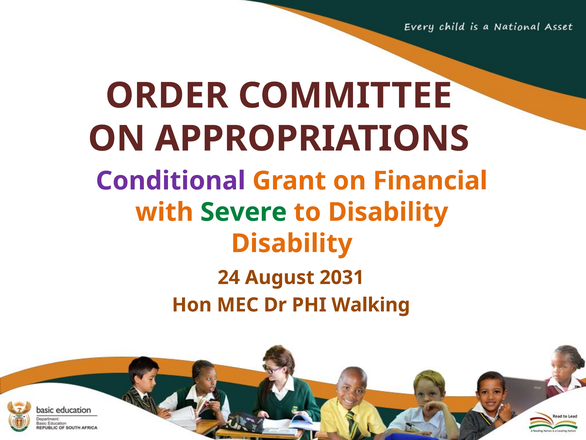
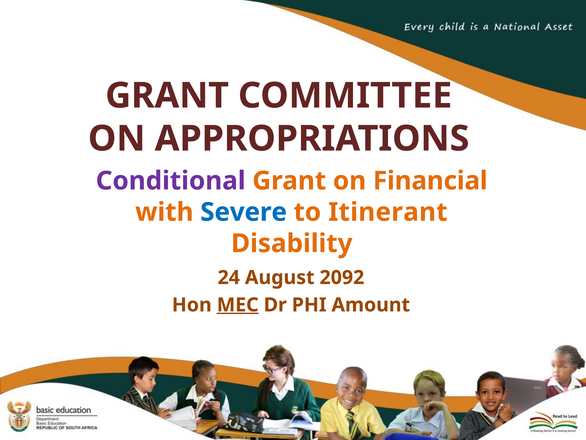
ORDER at (167, 96): ORDER -> GRANT
Severe colour: green -> blue
to Disability: Disability -> Itinerant
2031: 2031 -> 2092
MEC underline: none -> present
Walking: Walking -> Amount
